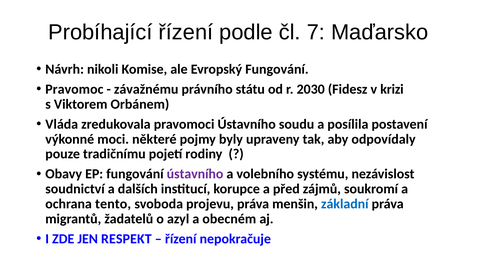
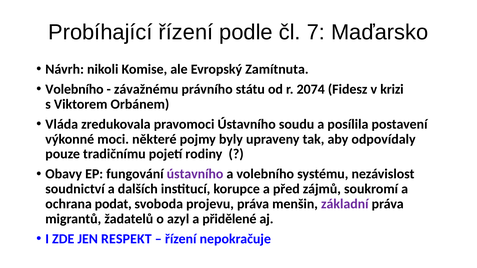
Evropský Fungování: Fungování -> Zamítnuta
Pravomoc at (74, 89): Pravomoc -> Volebního
2030: 2030 -> 2074
tento: tento -> podat
základní colour: blue -> purple
obecném: obecném -> přidělené
